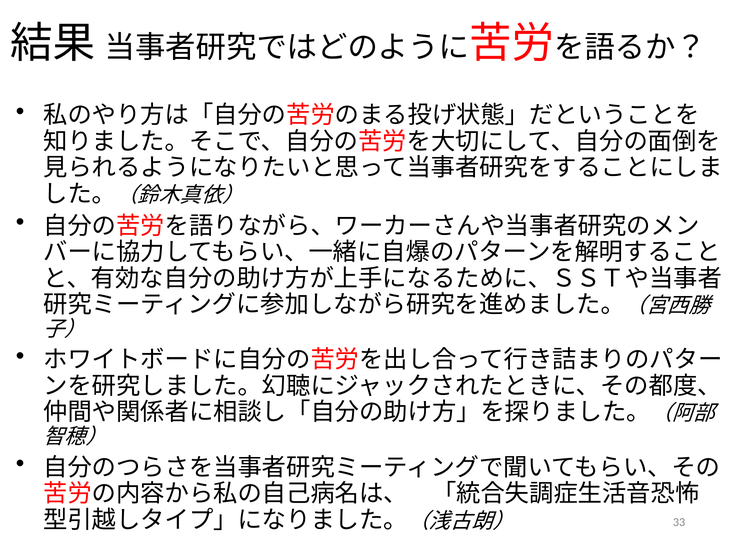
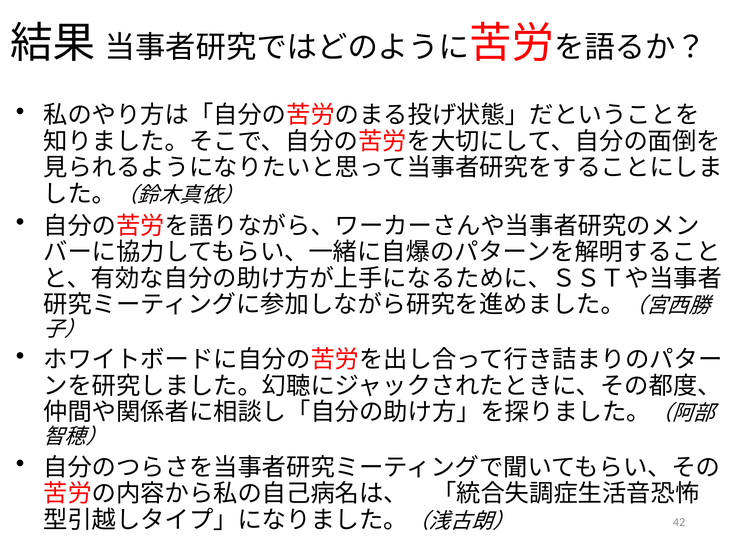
33: 33 -> 42
